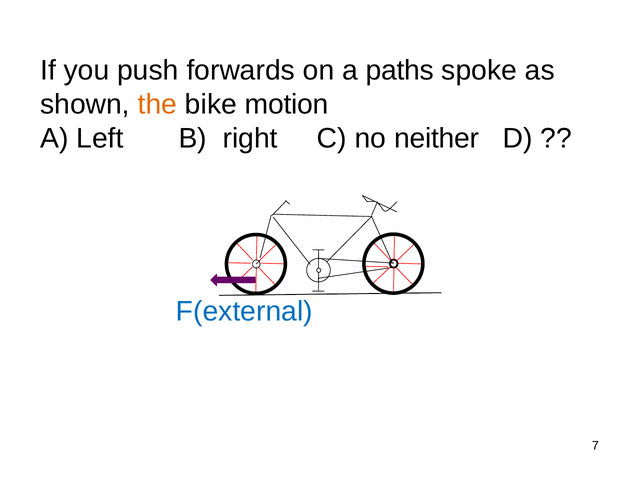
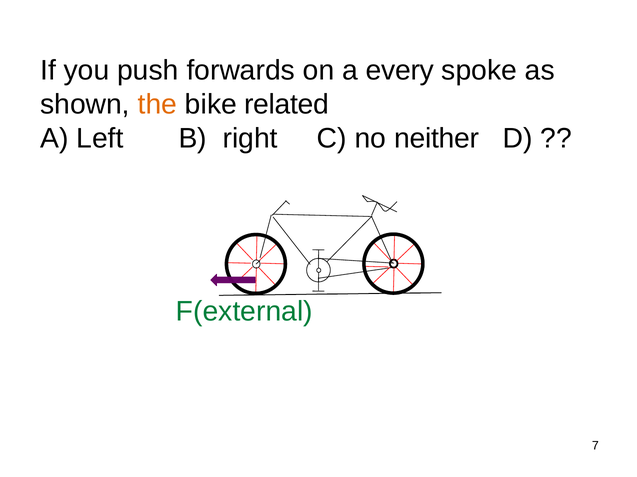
paths: paths -> every
motion: motion -> related
F(external colour: blue -> green
